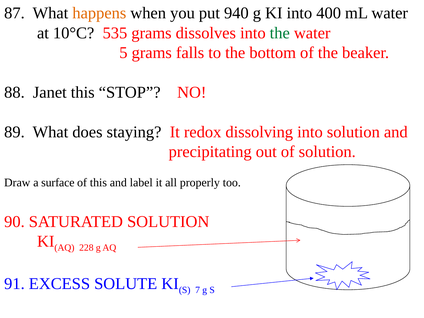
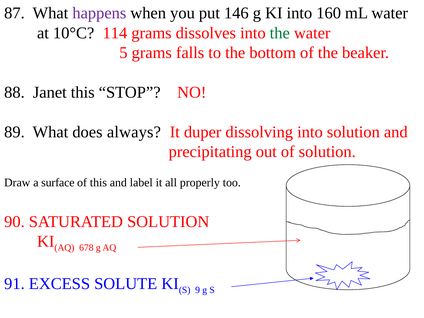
happens colour: orange -> purple
940: 940 -> 146
400: 400 -> 160
535: 535 -> 114
staying: staying -> always
redox: redox -> duper
228: 228 -> 678
7: 7 -> 9
